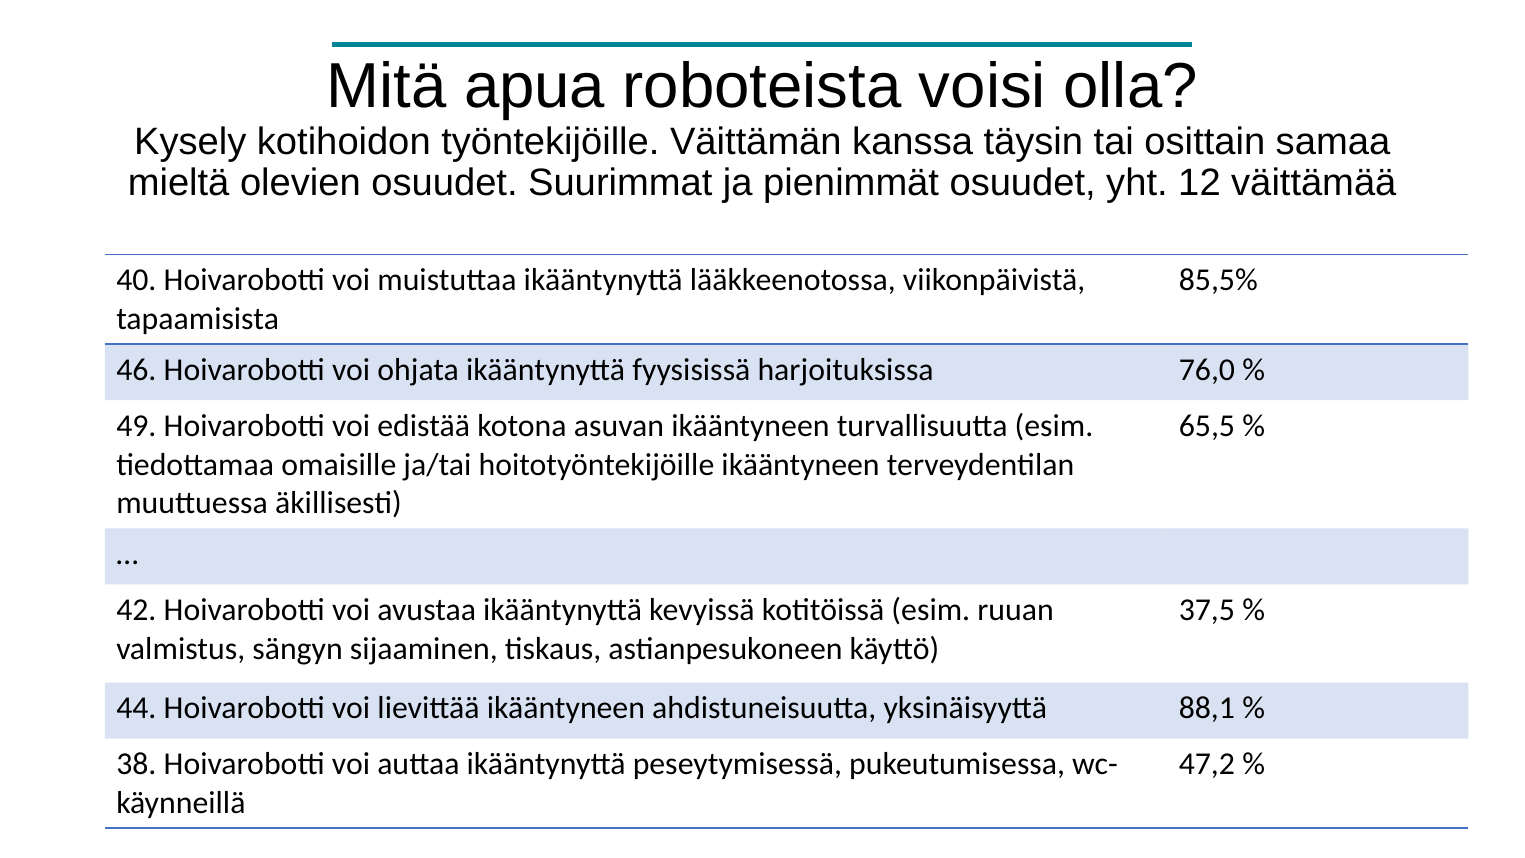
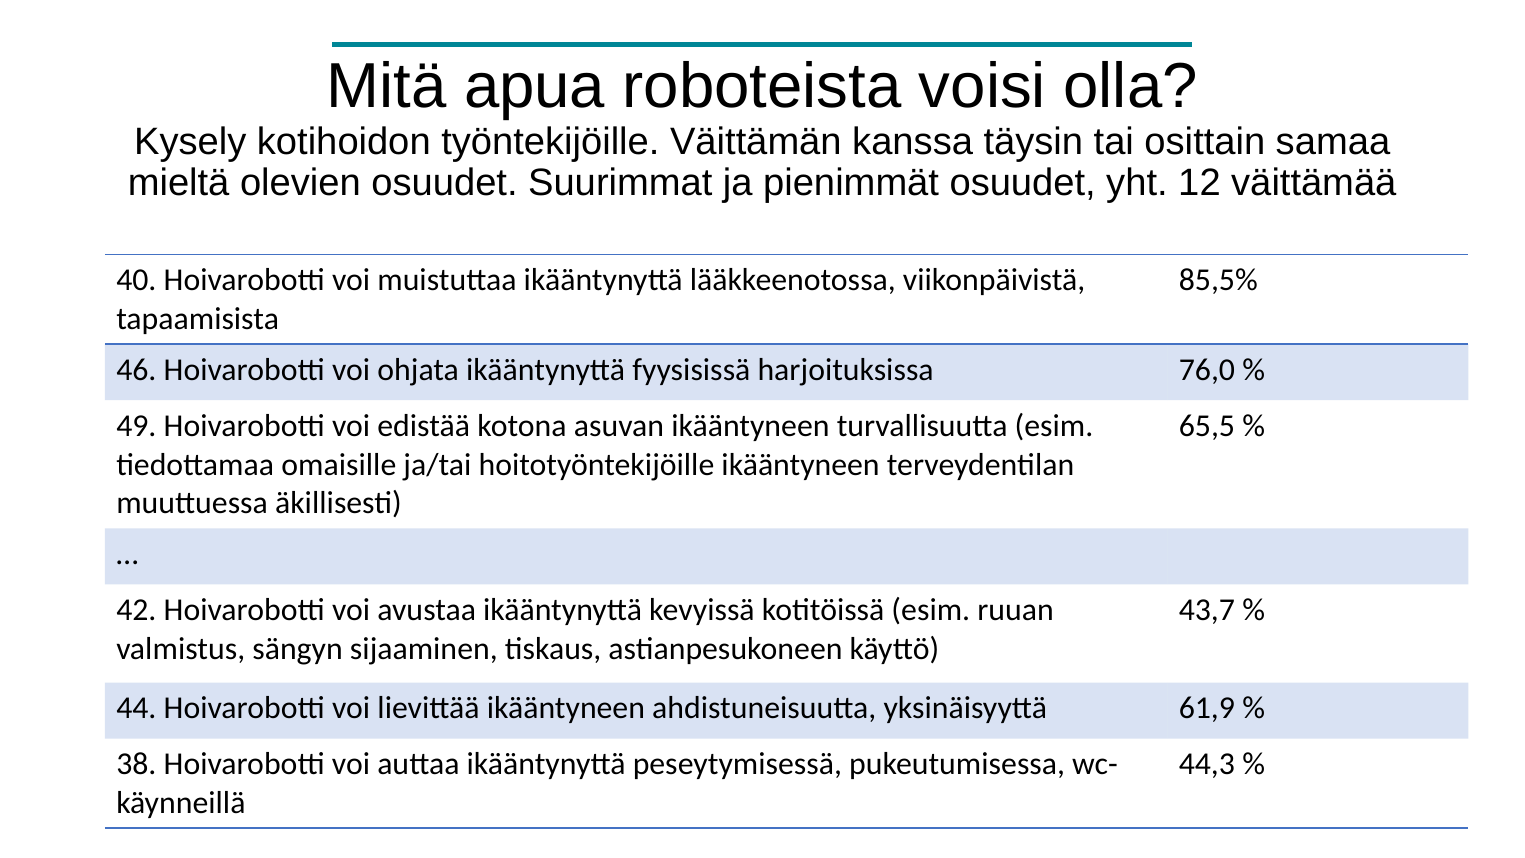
37,5: 37,5 -> 43,7
88,1: 88,1 -> 61,9
47,2: 47,2 -> 44,3
